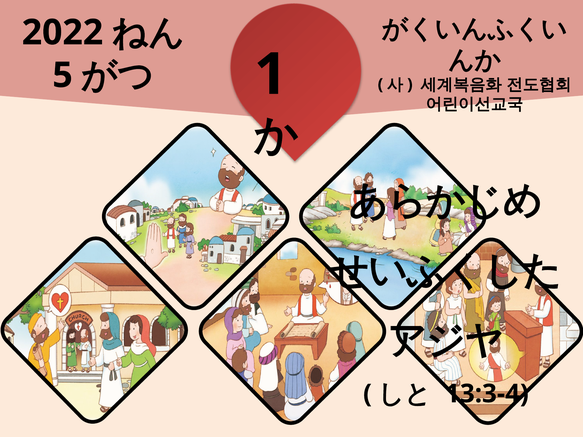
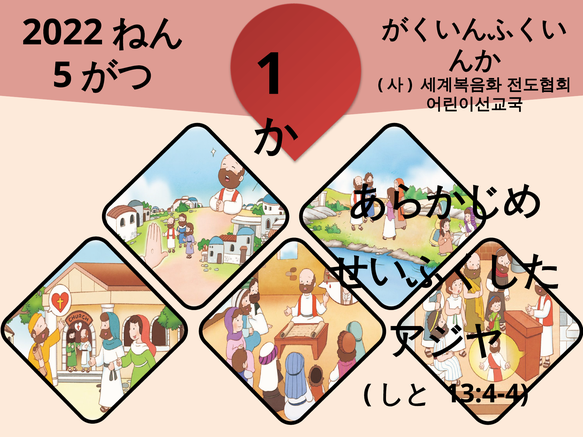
13:3-4: 13:3-4 -> 13:4-4
